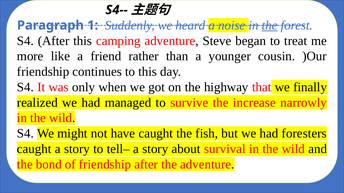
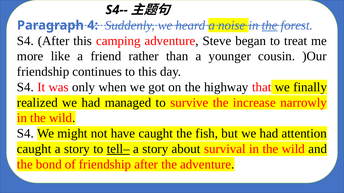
1: 1 -> 4
foresters: foresters -> attention
tell– underline: none -> present
